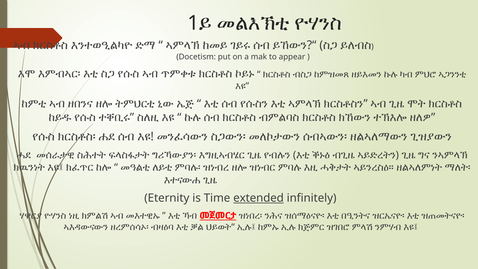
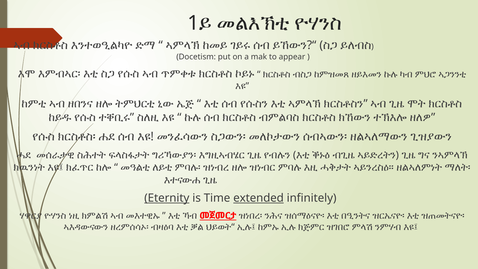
Eternity underline: none -> present
